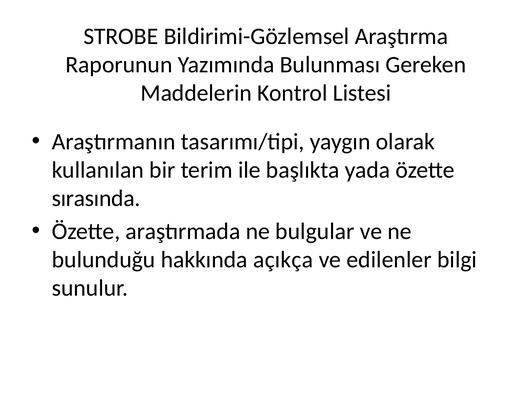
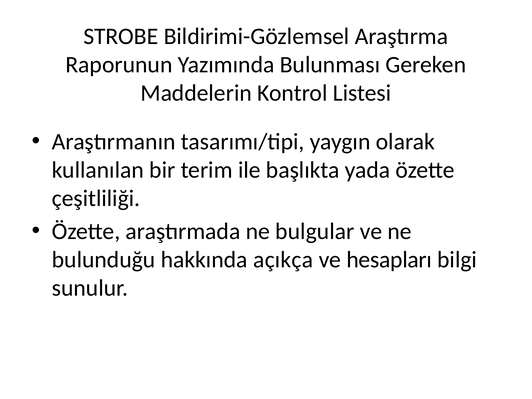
sırasında: sırasında -> çeşitliliği
edilenler: edilenler -> hesapları
